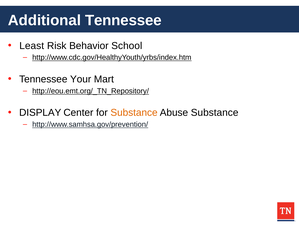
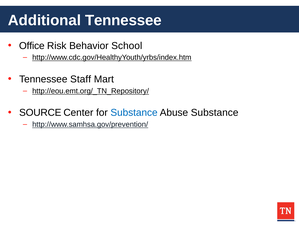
Least: Least -> Office
Your: Your -> Staff
DISPLAY: DISPLAY -> SOURCE
Substance at (134, 112) colour: orange -> blue
